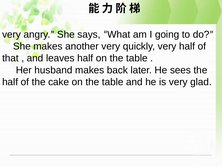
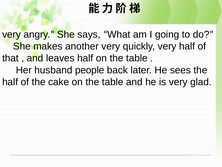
husband makes: makes -> people
